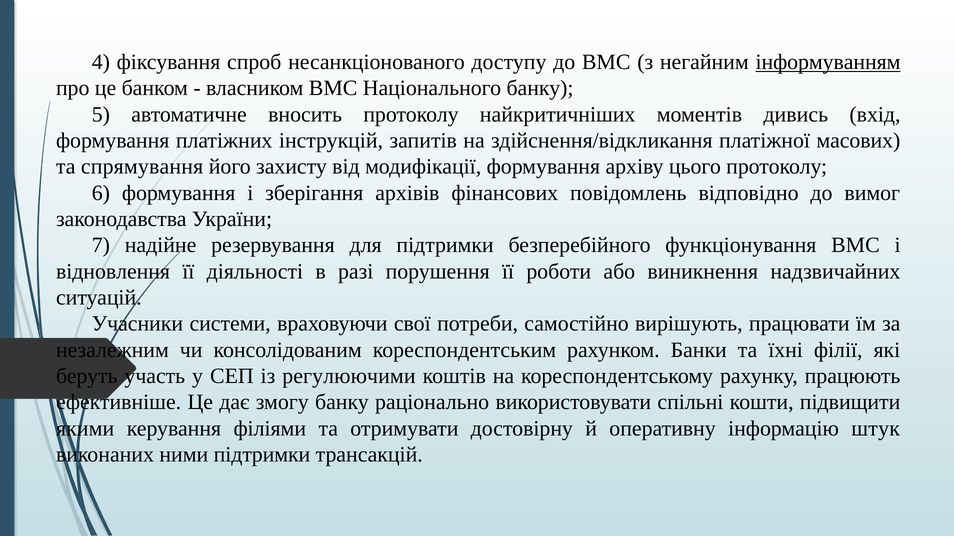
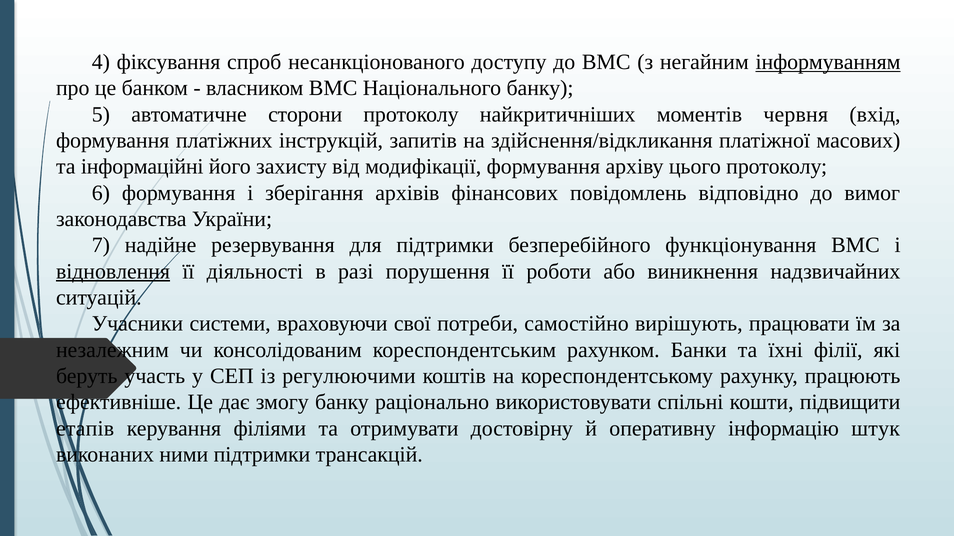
вносить: вносить -> сторони
дивись: дивись -> червня
спрямування: спрямування -> інформаційні
відновлення underline: none -> present
якими: якими -> етапів
